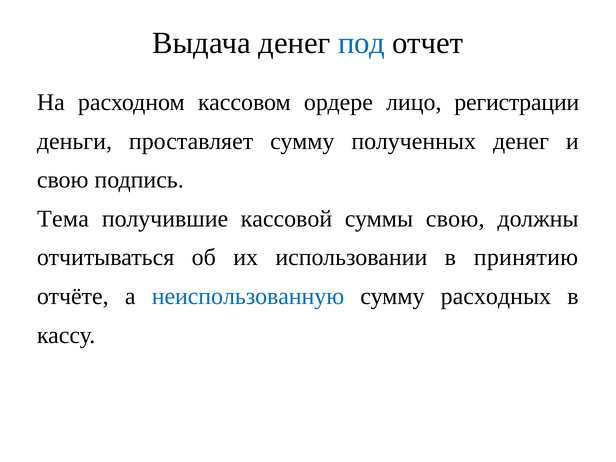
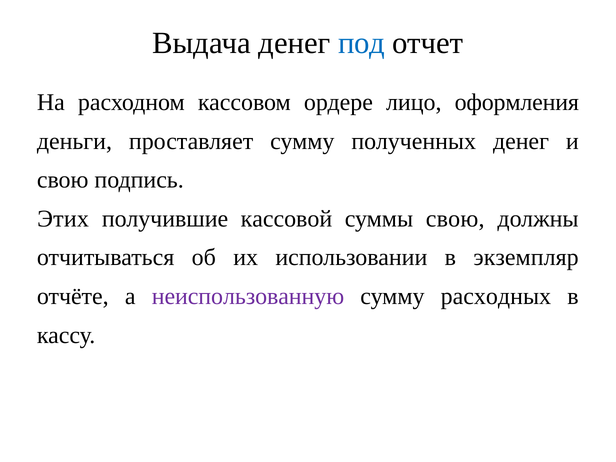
регистрации: регистрации -> оформления
Тема: Тема -> Этих
принятию: принятию -> экземпляр
неиспользованную colour: blue -> purple
